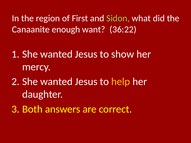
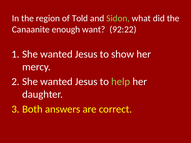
First: First -> Told
36:22: 36:22 -> 92:22
help colour: yellow -> light green
